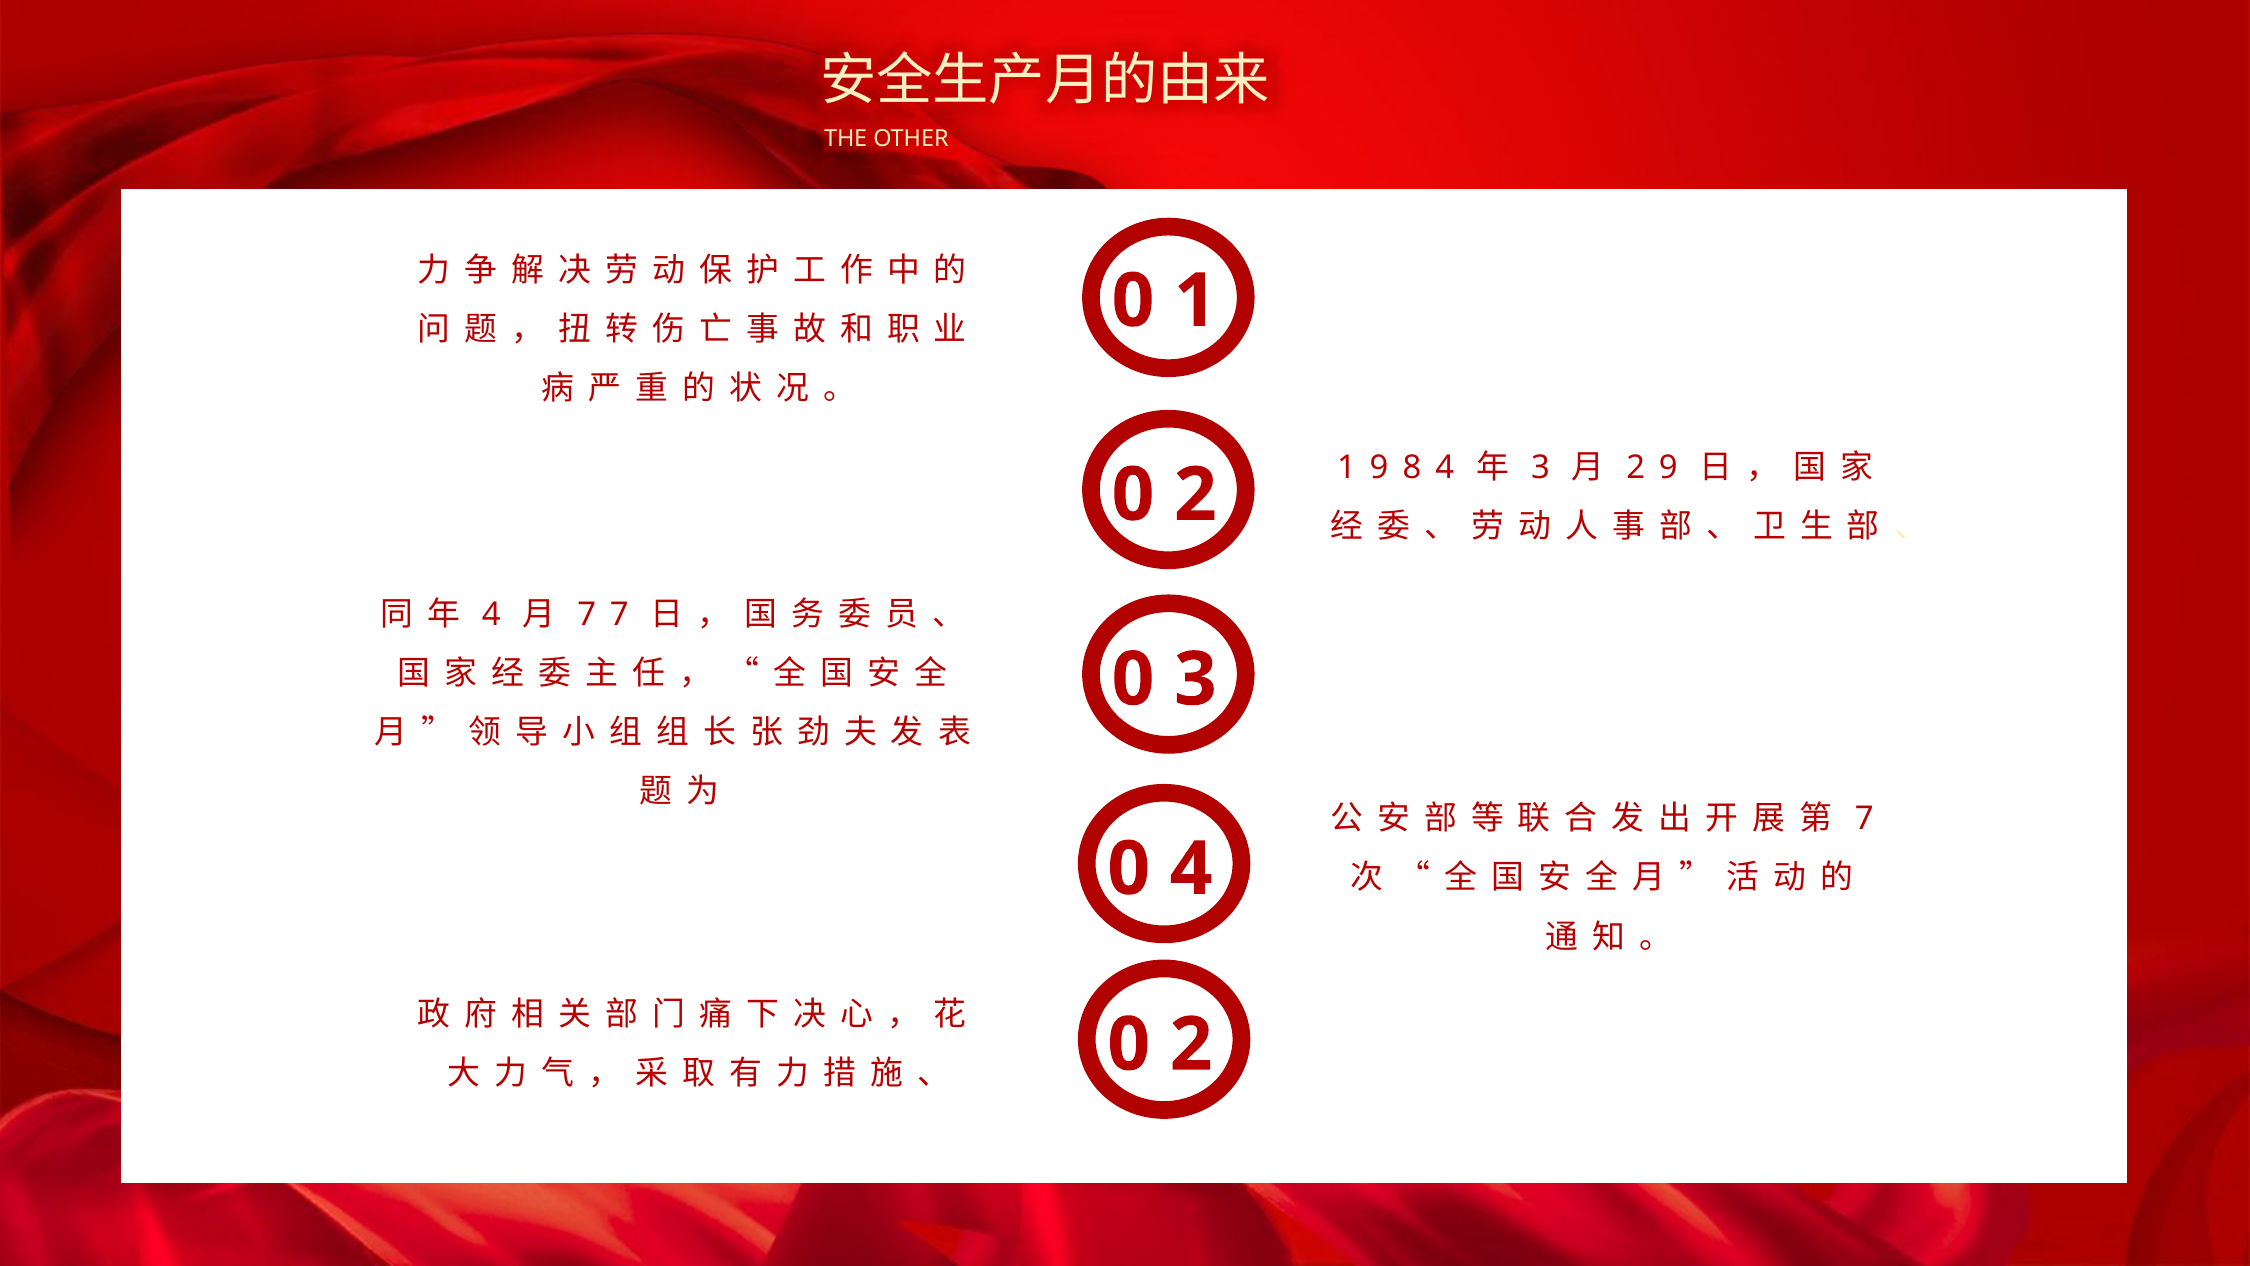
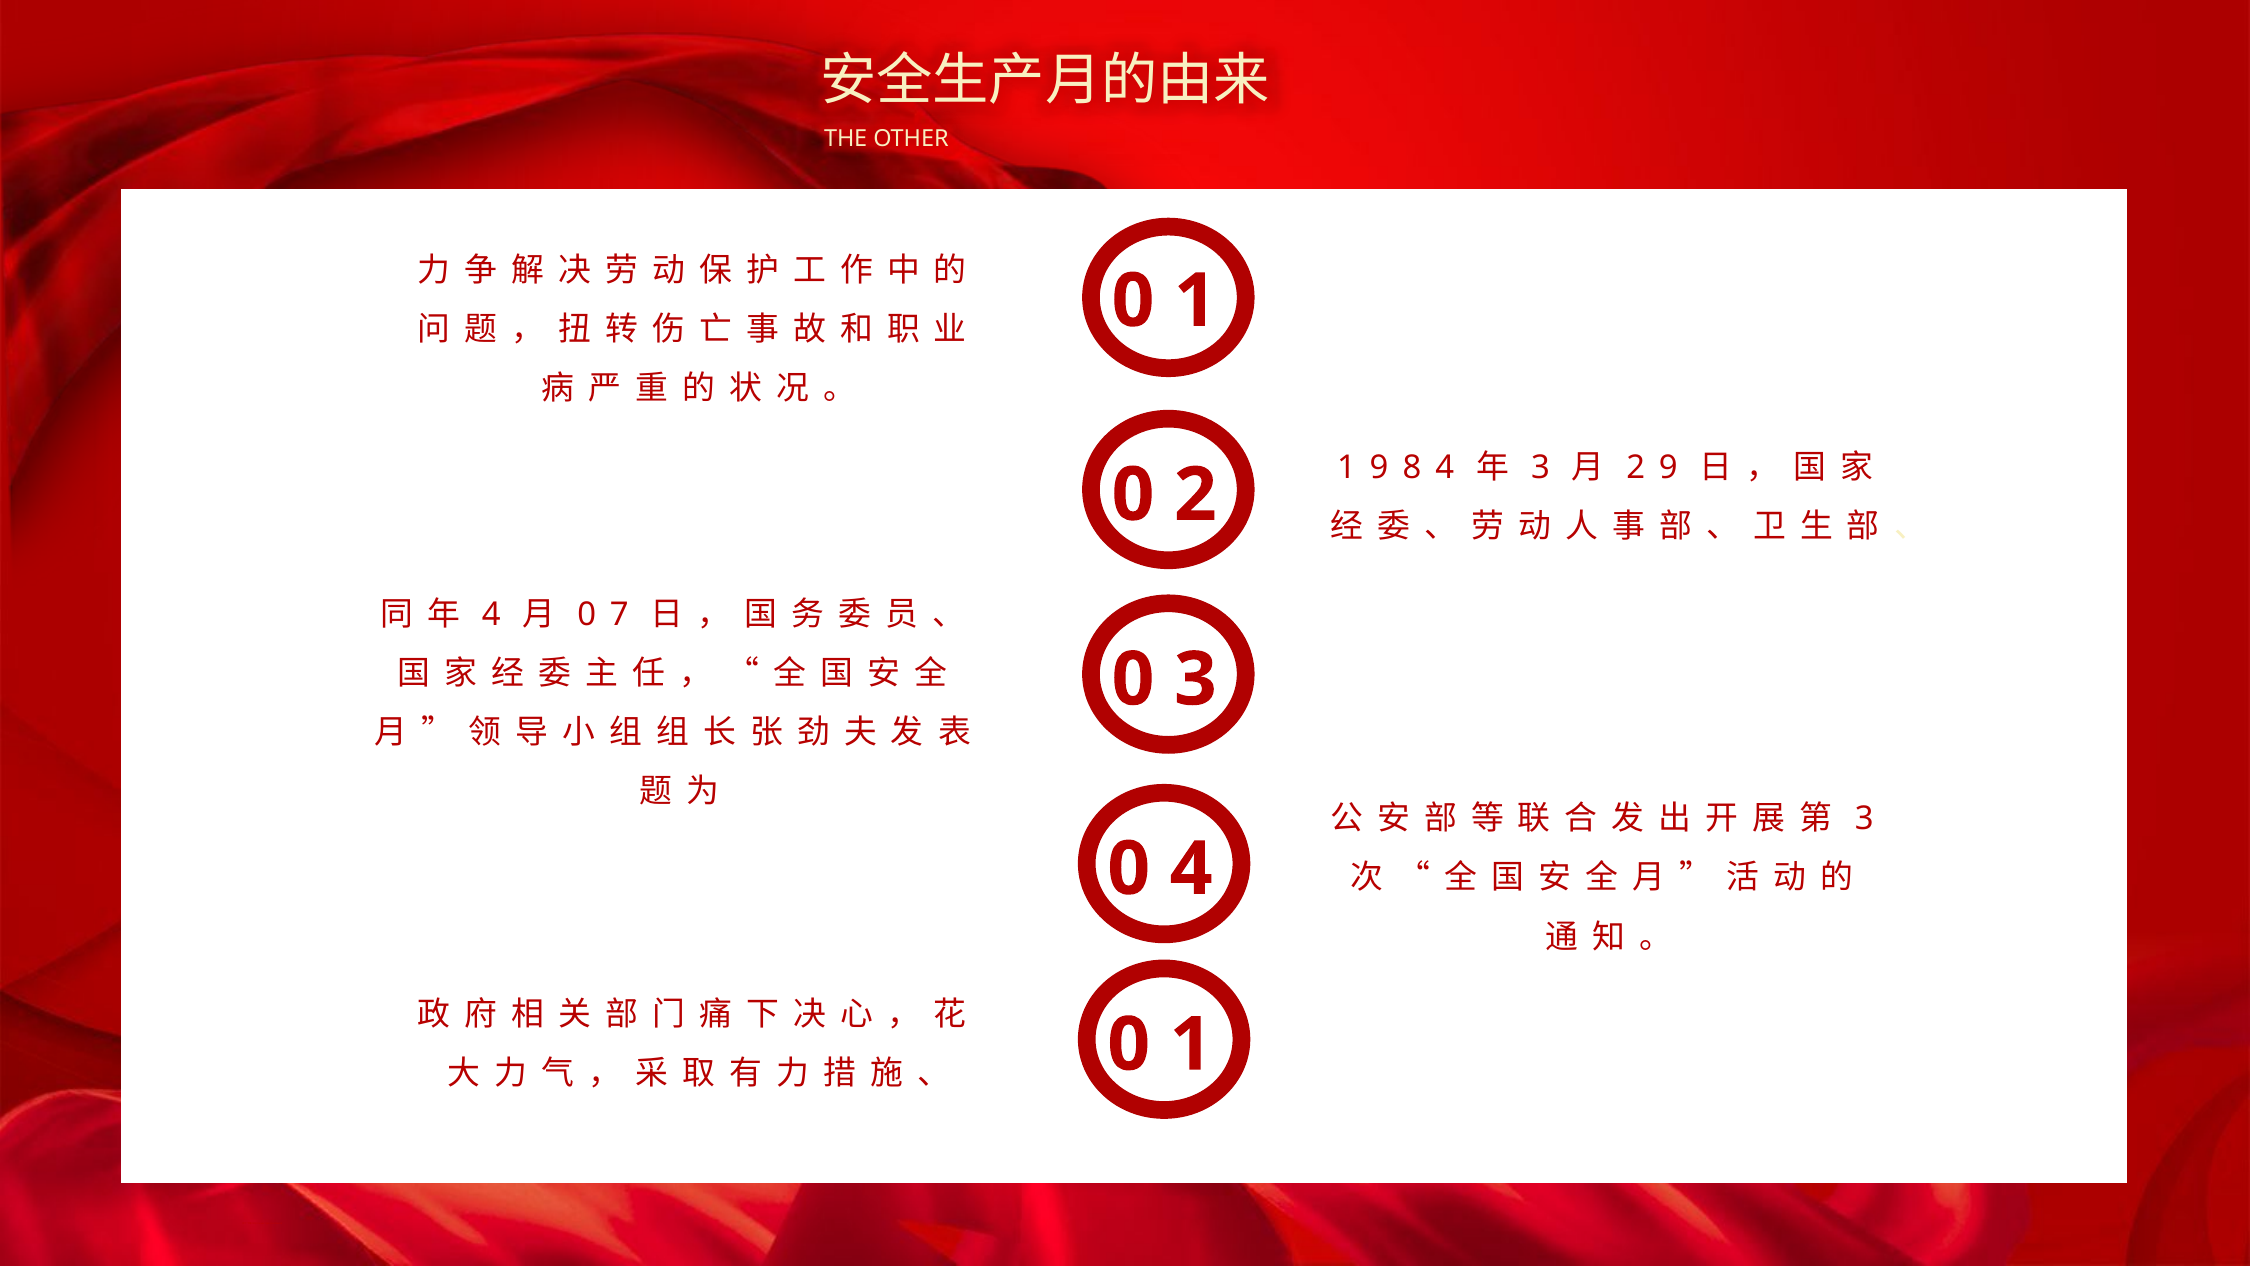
7 at (587, 614): 7 -> 0
7 at (1864, 819): 7 -> 3
2 at (1191, 1045): 2 -> 1
